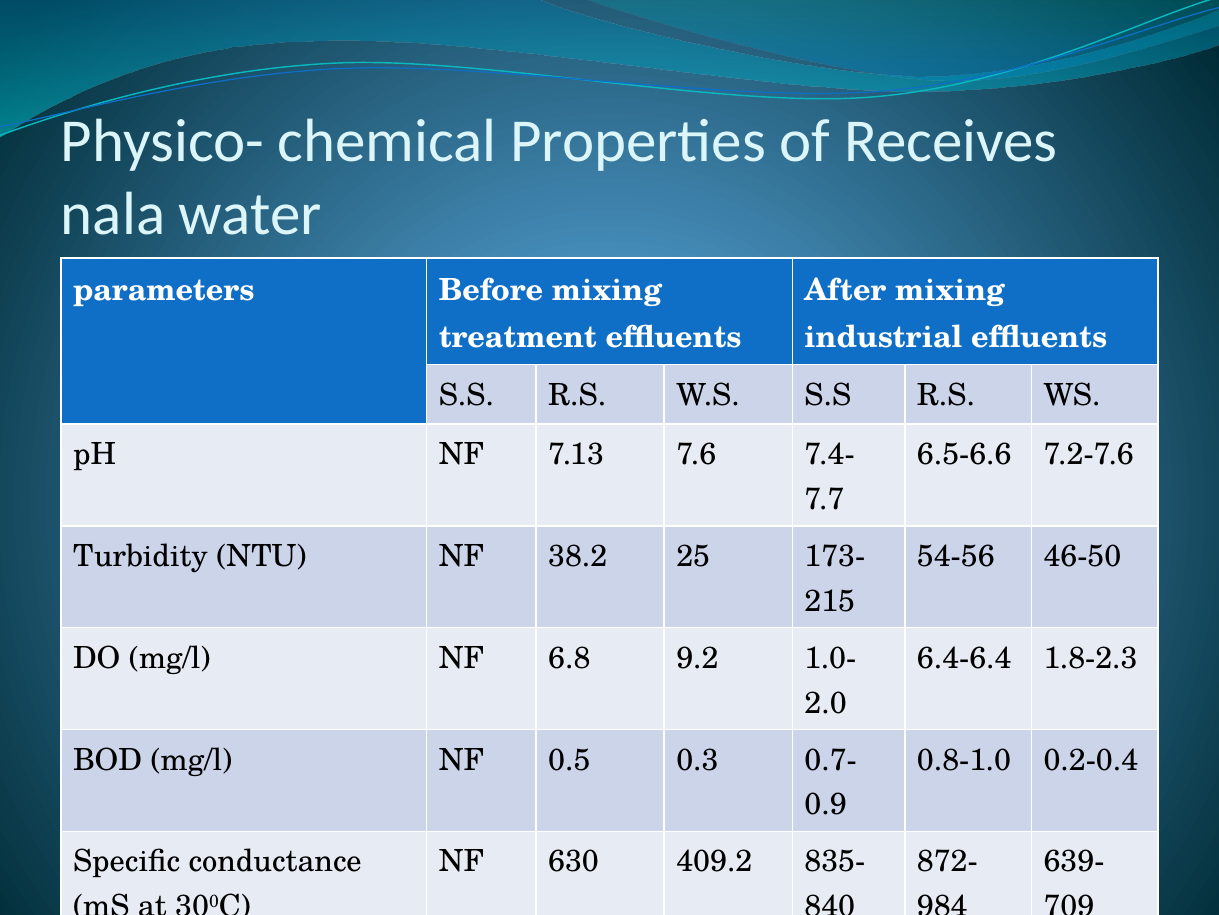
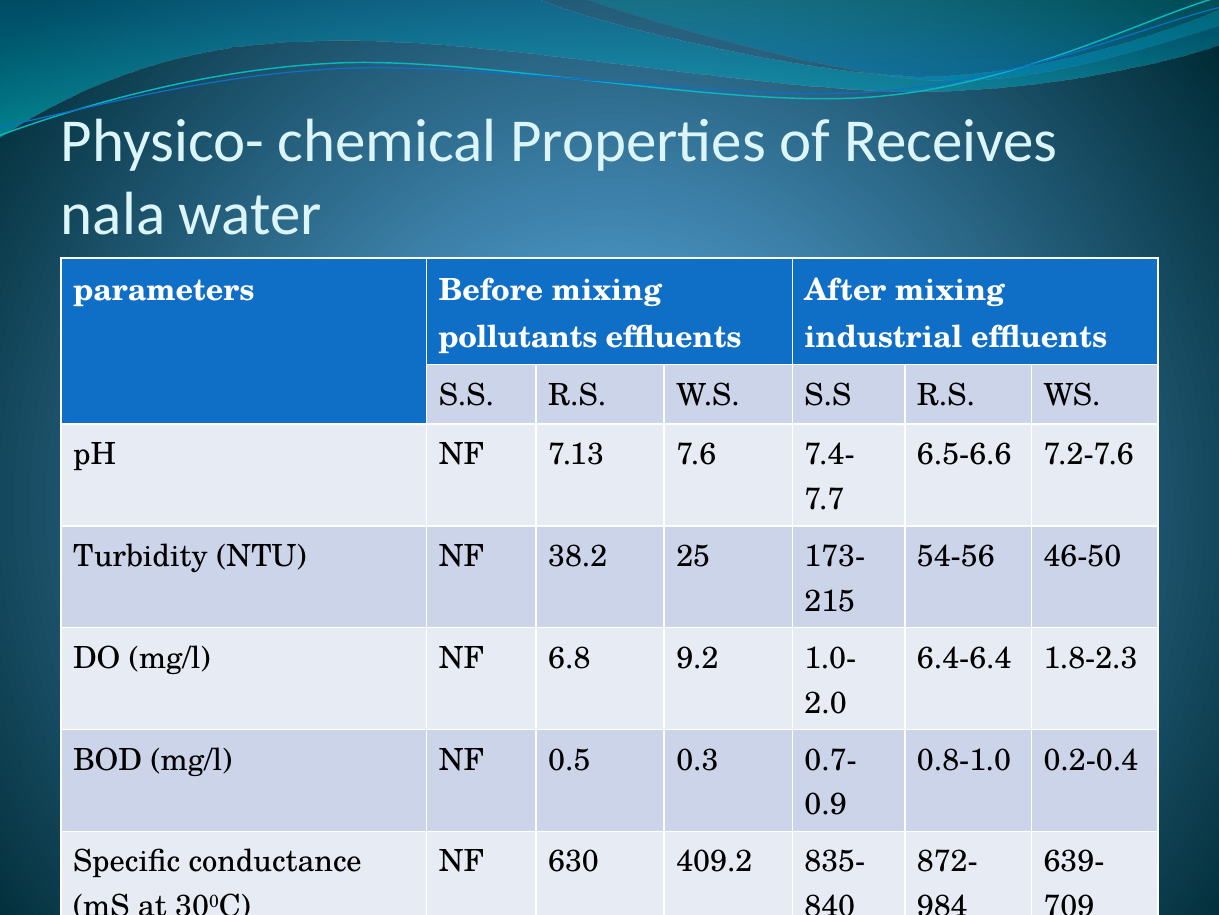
treatment: treatment -> pollutants
